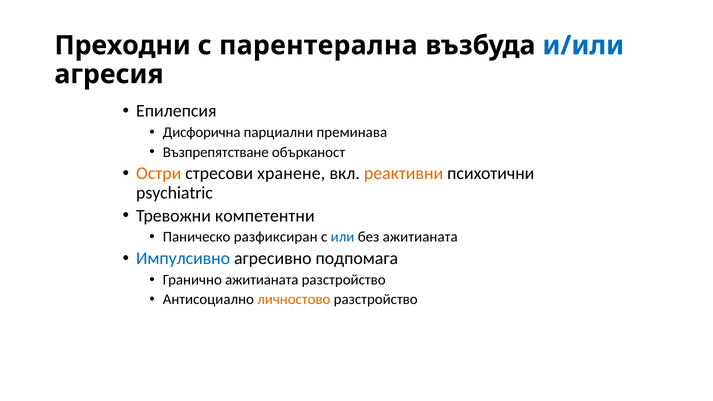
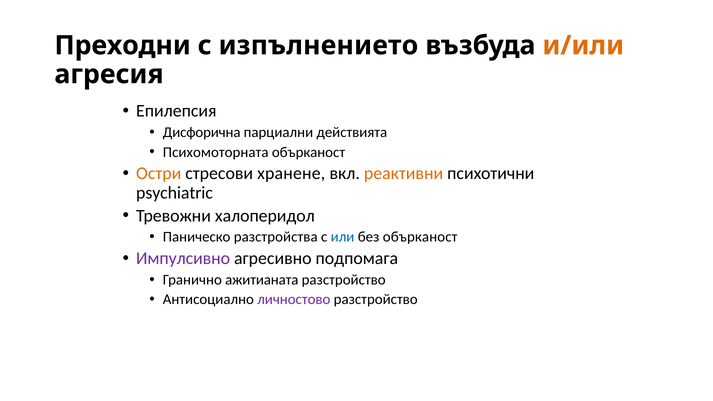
парентерална: парентерална -> изпълнението
и/или colour: blue -> orange
преминава: преминава -> действията
Възпрепятстване: Възпрепятстване -> Психомоторната
компетентни: компетентни -> халоперидол
разфиксиран: разфиксиран -> разстройства
без ажитианата: ажитианата -> обърканост
Импулсивно colour: blue -> purple
личностово colour: orange -> purple
